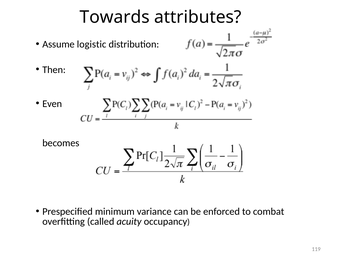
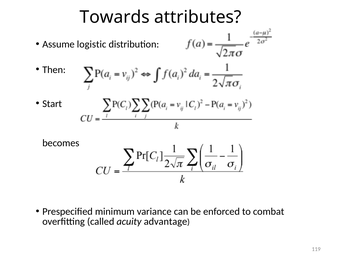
Even: Even -> Start
occupancy: occupancy -> advantage
